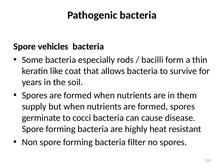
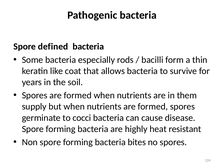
vehicles: vehicles -> defined
filter: filter -> bites
